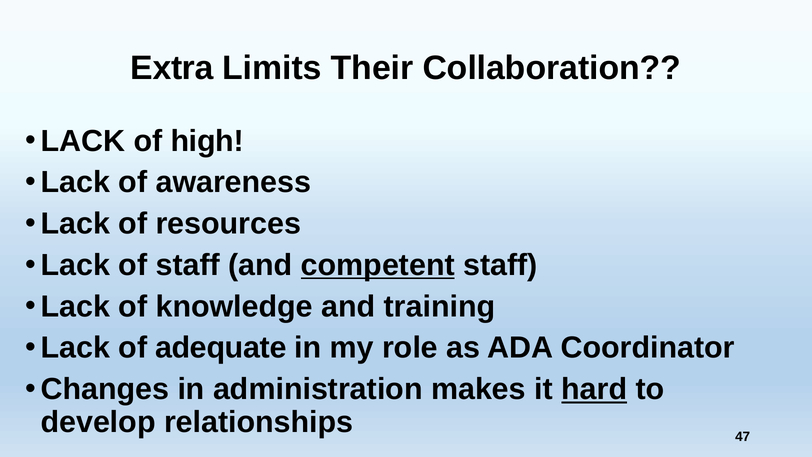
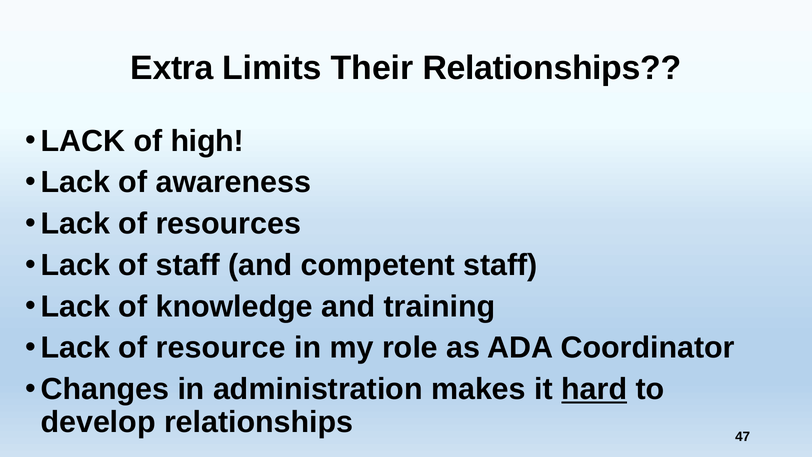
Their Collaboration: Collaboration -> Relationships
competent underline: present -> none
adequate: adequate -> resource
